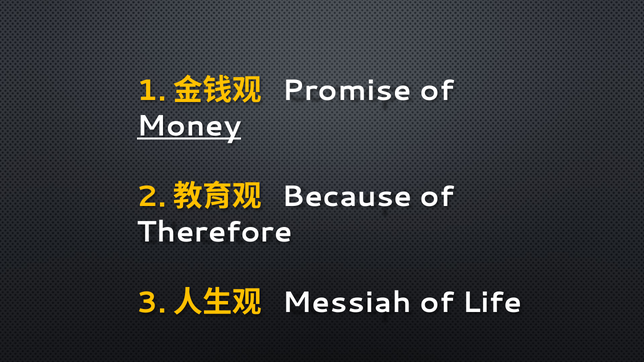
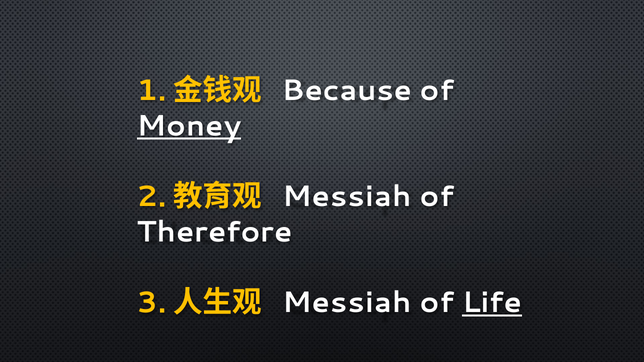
Promise: Promise -> Because
Because at (347, 197): Because -> Messiah
Life underline: none -> present
